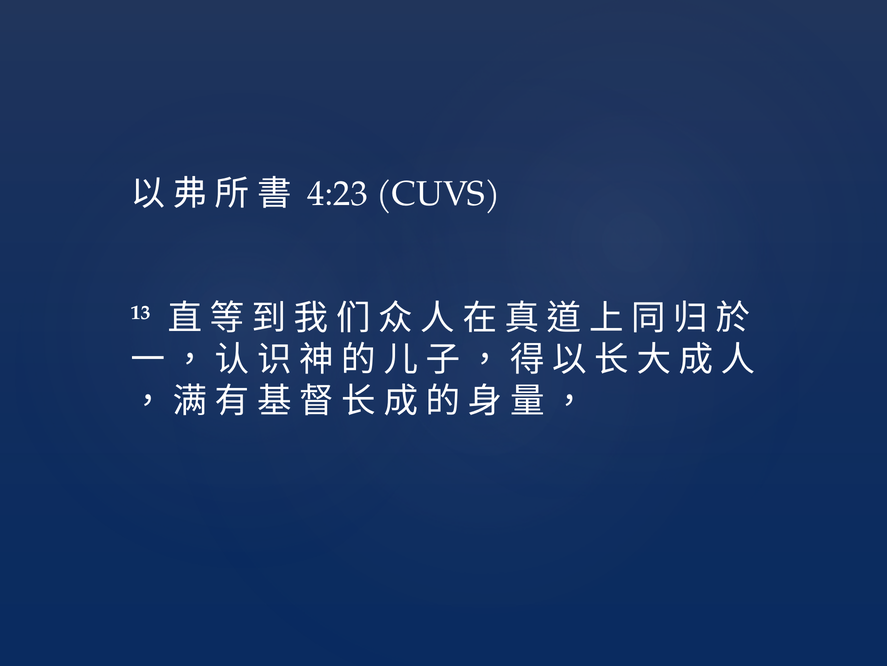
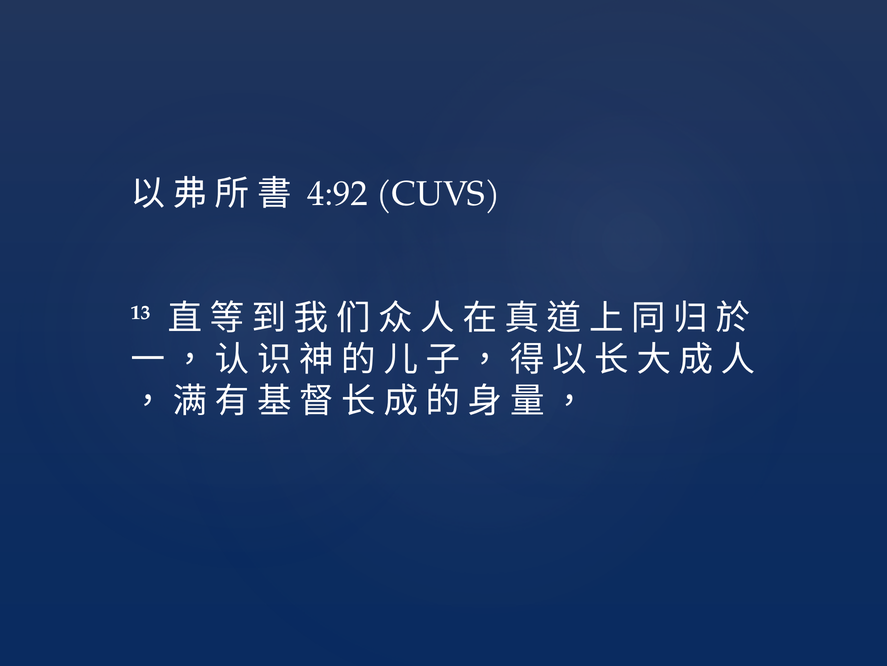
4:23: 4:23 -> 4:92
